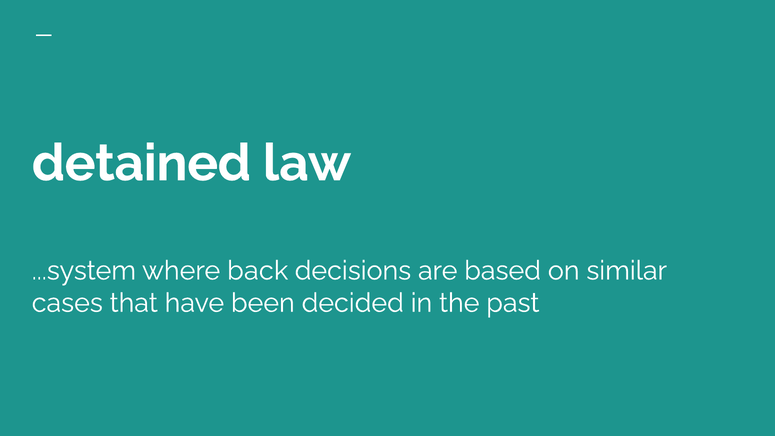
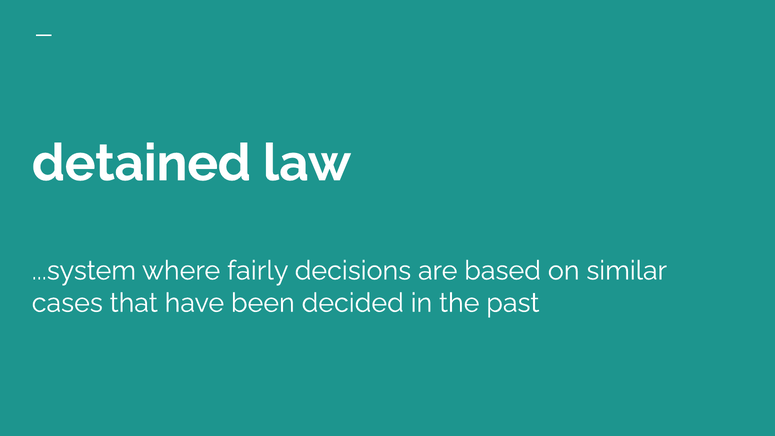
back: back -> fairly
